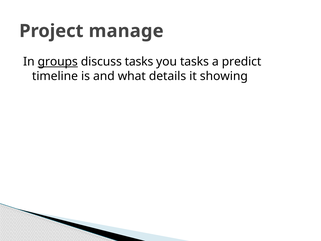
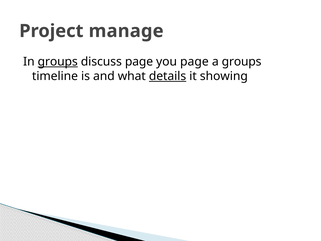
discuss tasks: tasks -> page
you tasks: tasks -> page
a predict: predict -> groups
details underline: none -> present
